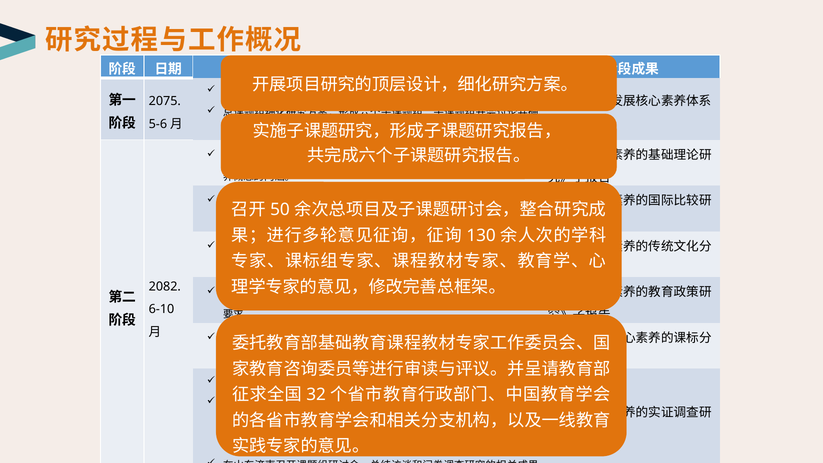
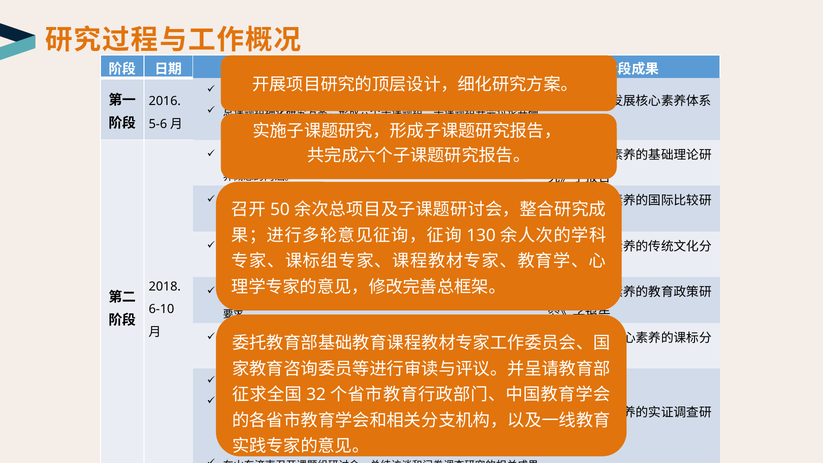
2075: 2075 -> 2016
2082: 2082 -> 2018
